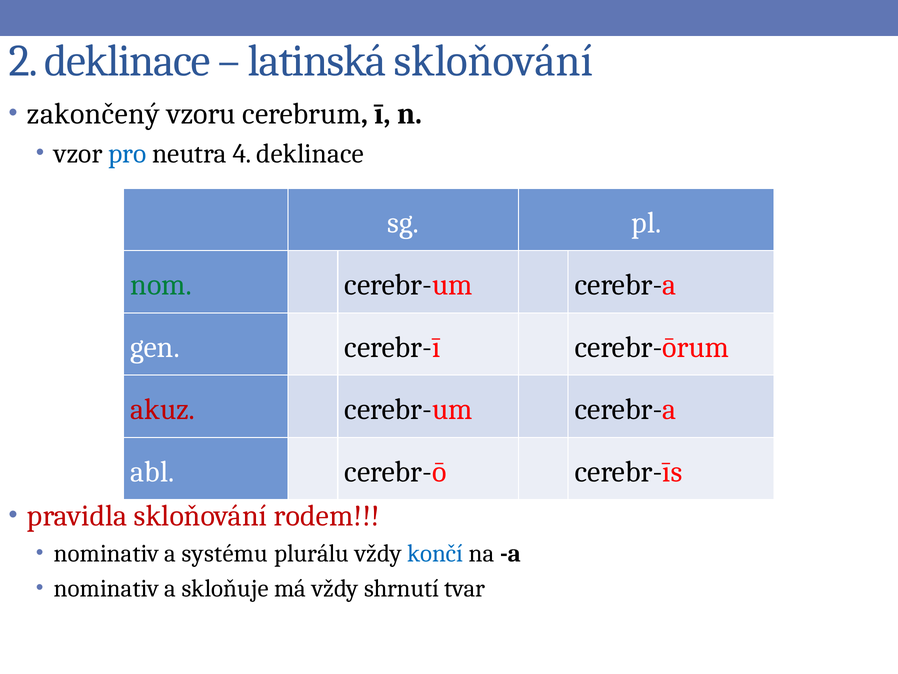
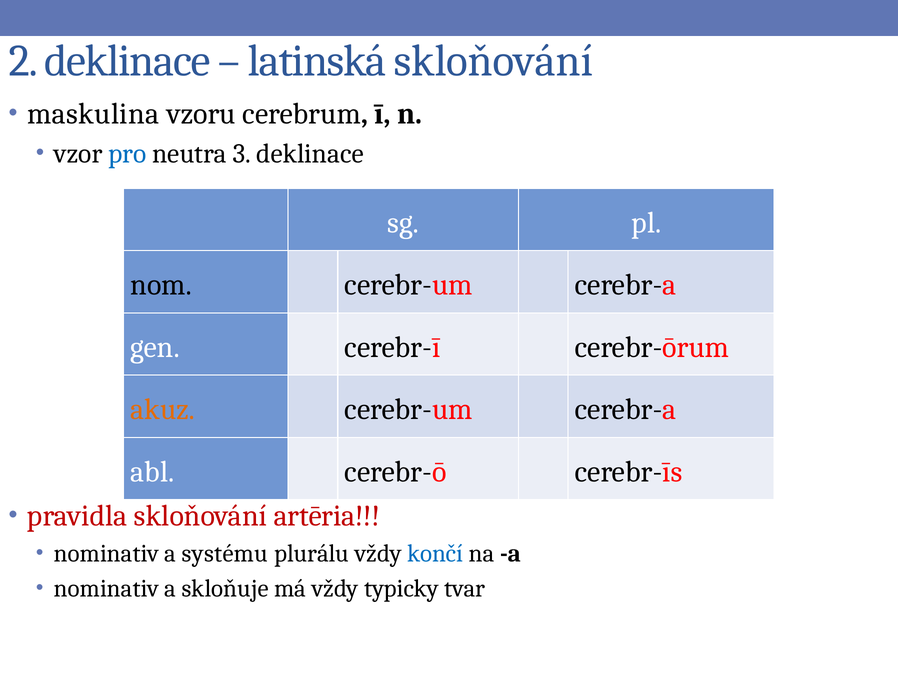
zakončený: zakončený -> maskulina
4: 4 -> 3
nom colour: green -> black
akuz colour: red -> orange
rodem: rodem -> artēria
shrnutí: shrnutí -> typicky
